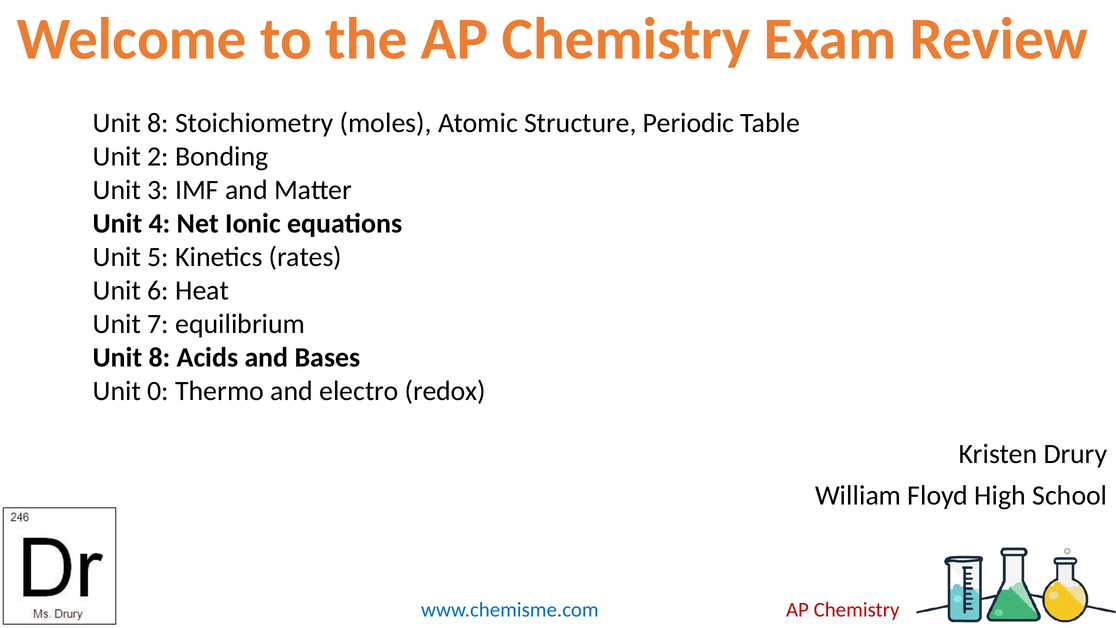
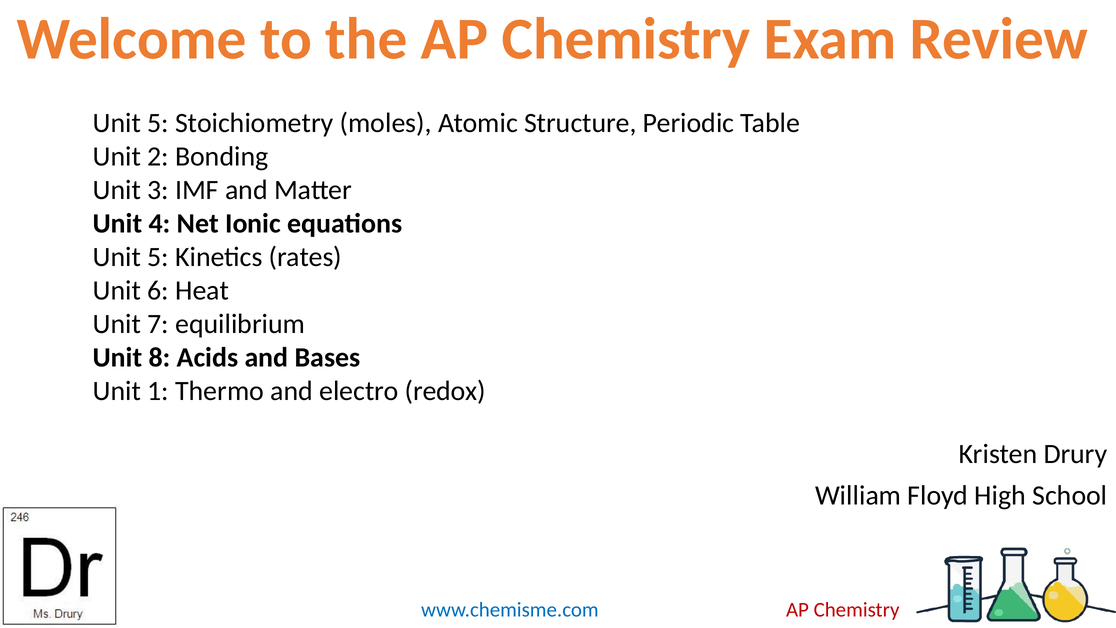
8 at (158, 123): 8 -> 5
0: 0 -> 1
